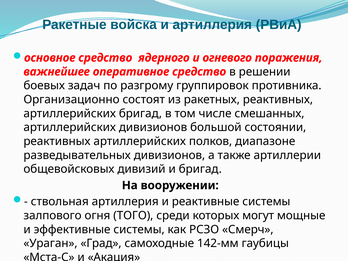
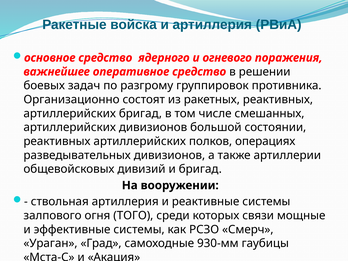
диапазоне: диапазоне -> операциях
могут: могут -> связи
142-мм: 142-мм -> 930-мм
